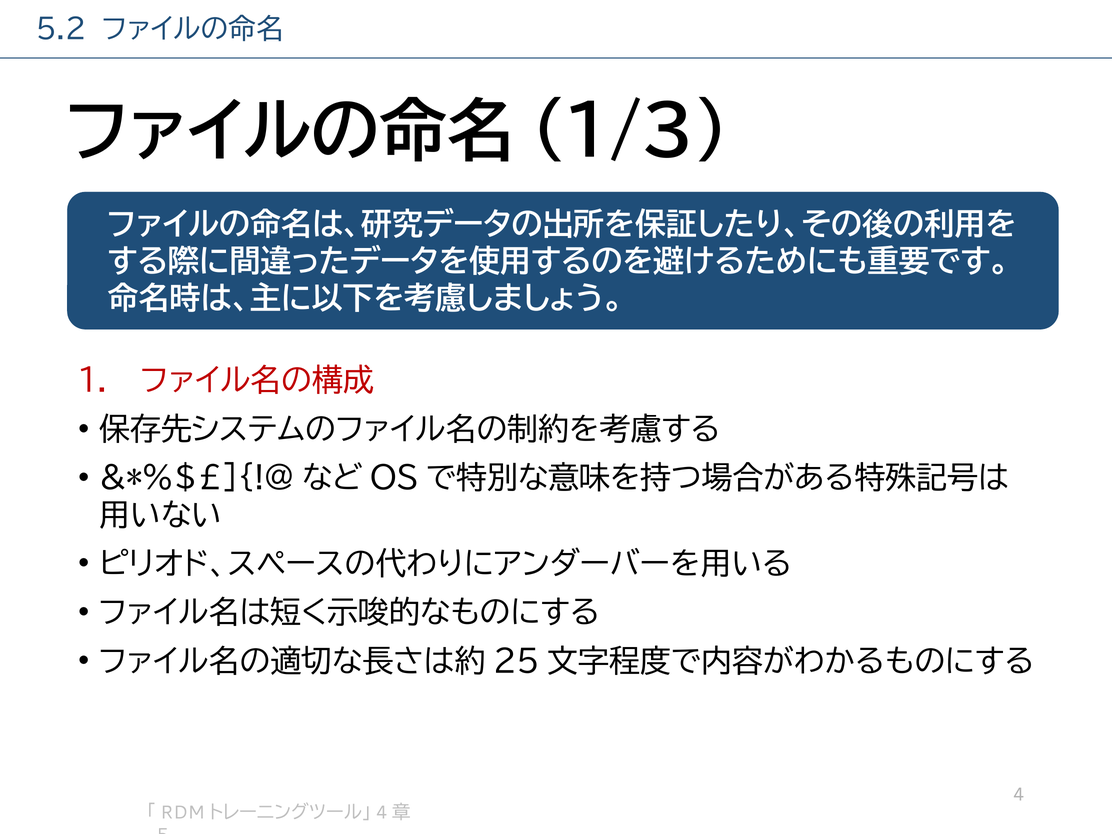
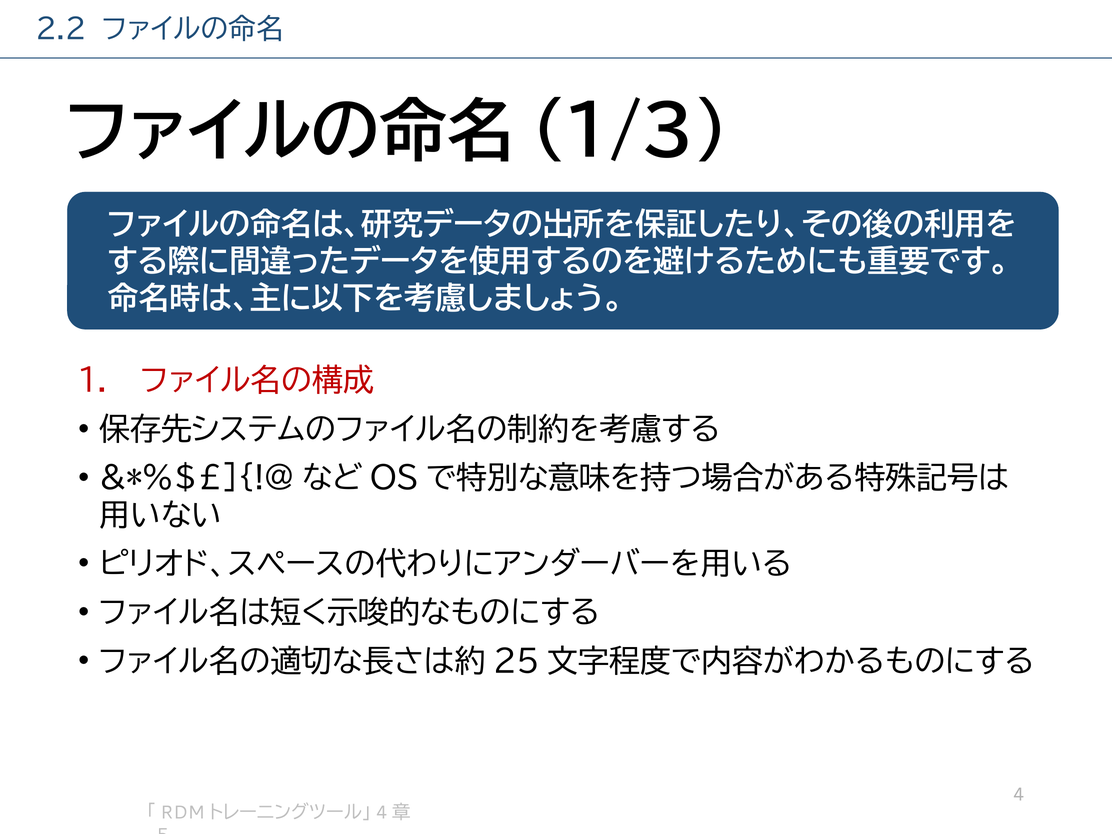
5.2: 5.2 -> 2.2
